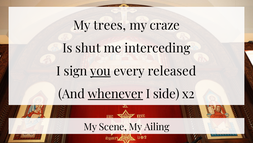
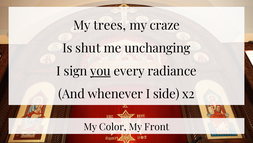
interceding: interceding -> unchanging
released: released -> radiance
whenever underline: present -> none
Scene: Scene -> Color
Ailing: Ailing -> Front
